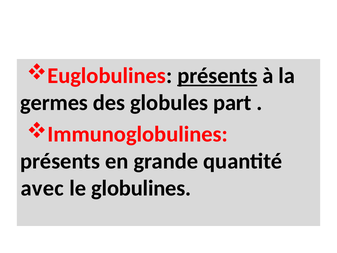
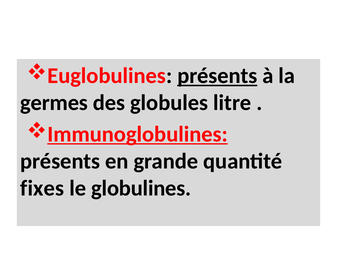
part: part -> litre
Immunoglobulines underline: none -> present
avec: avec -> fixes
